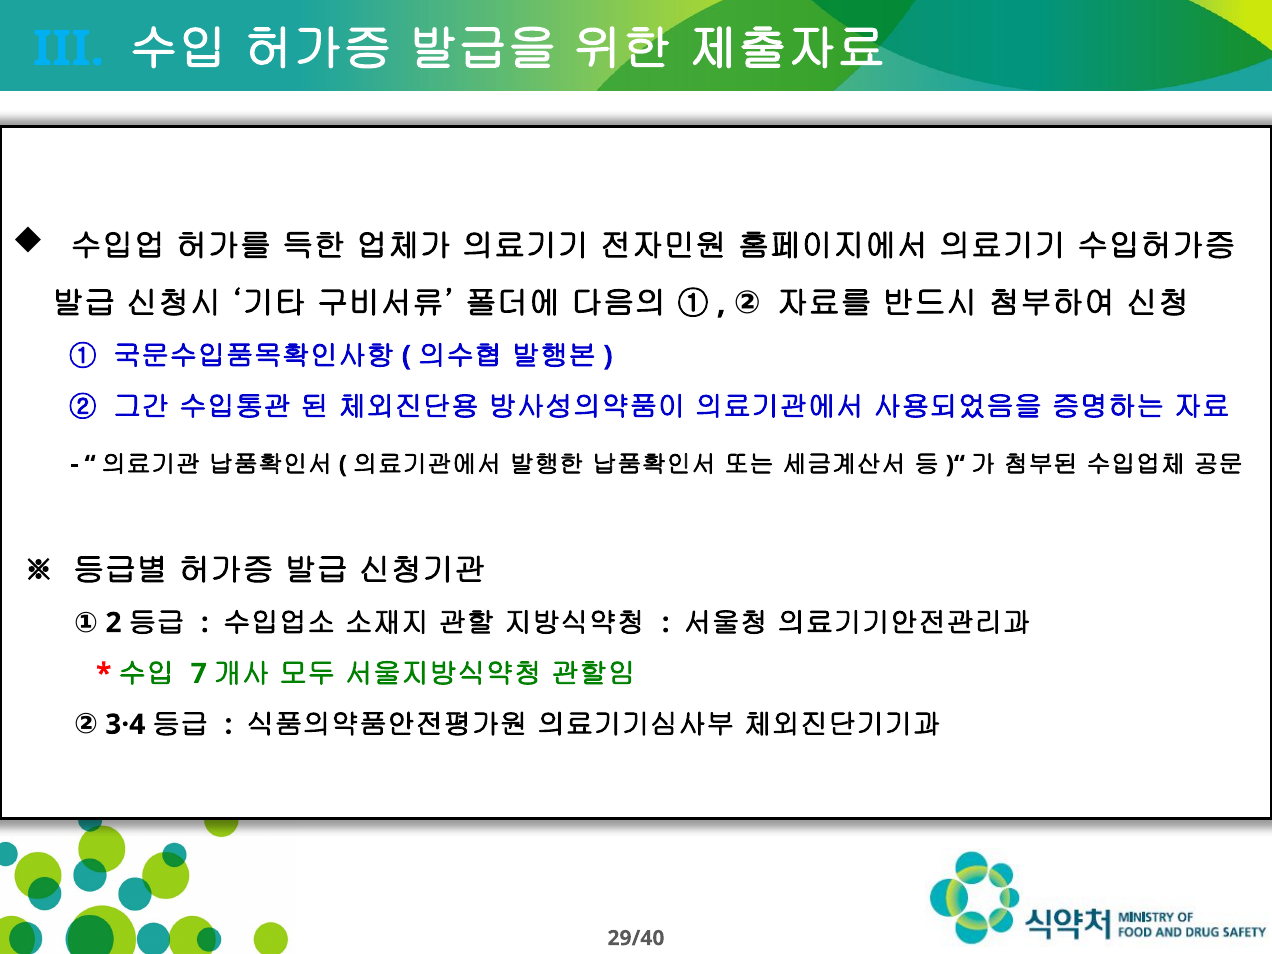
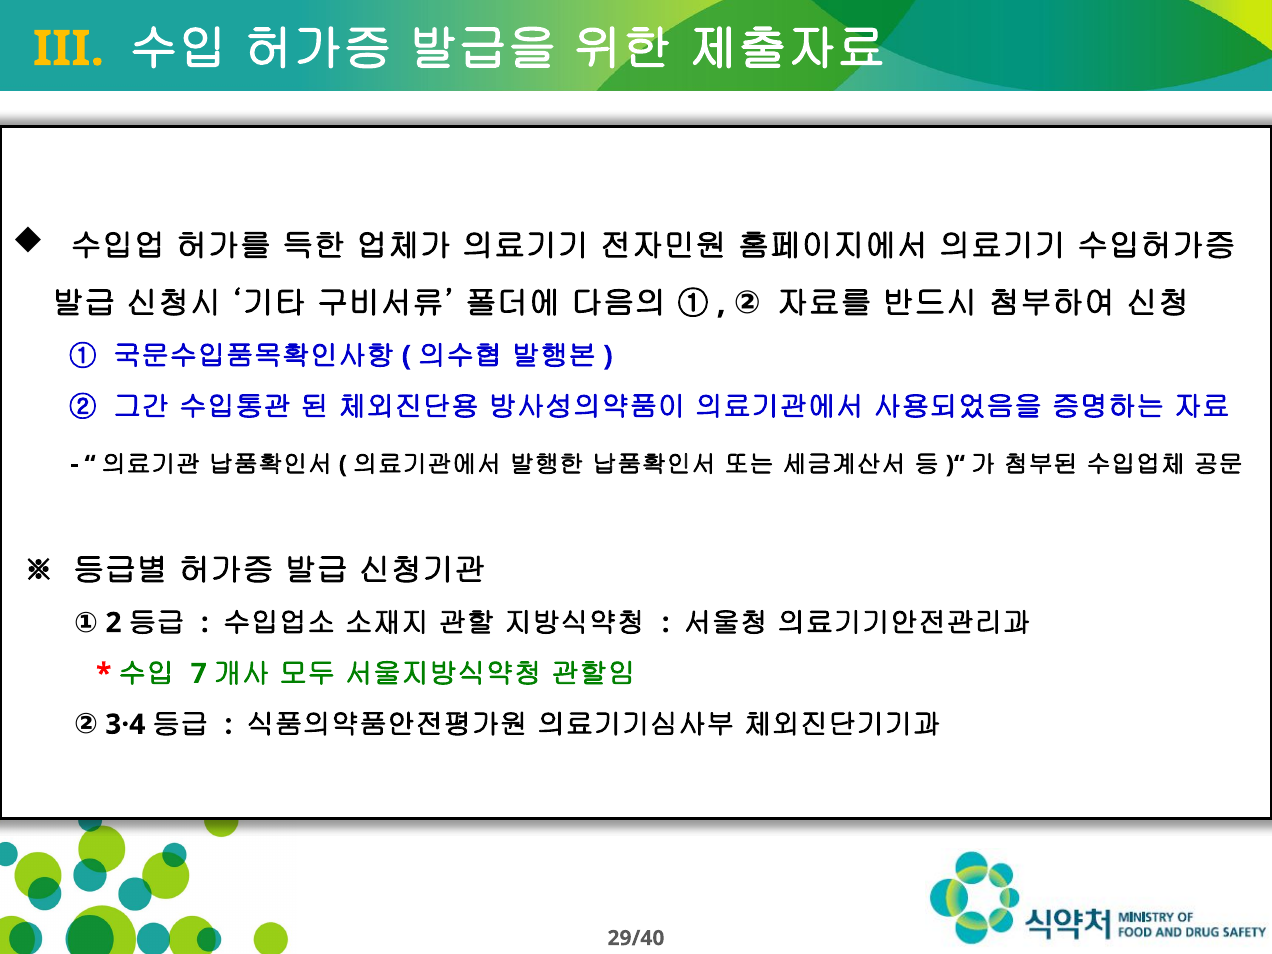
III colour: light blue -> yellow
